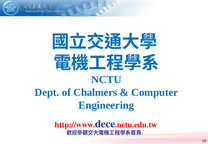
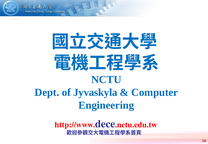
Chalmers: Chalmers -> Jyvaskyla
